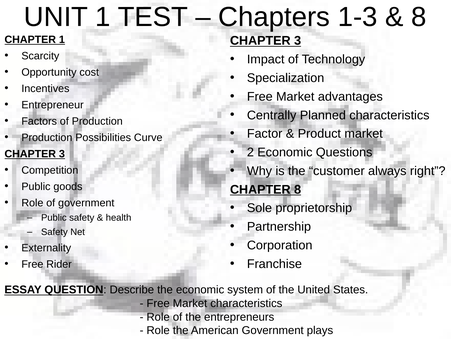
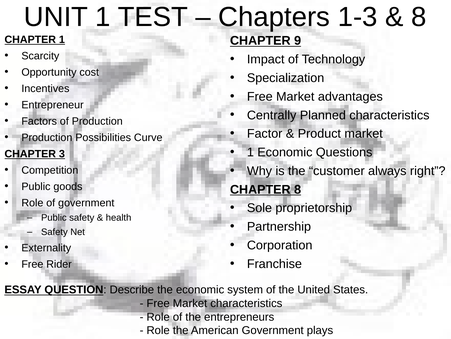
3 at (298, 41): 3 -> 9
2 at (250, 152): 2 -> 1
